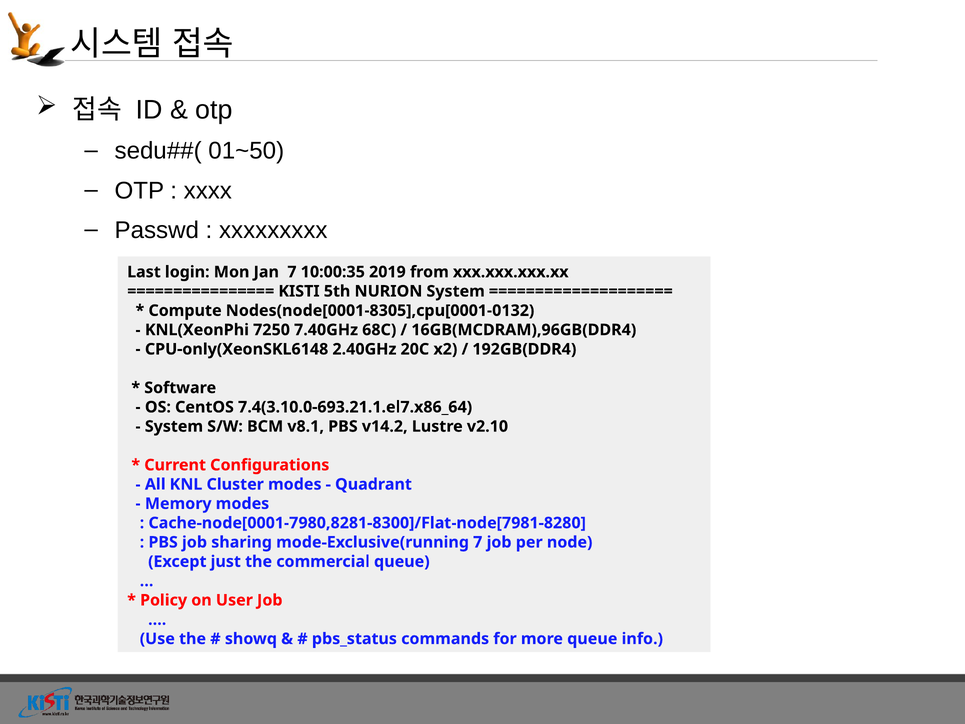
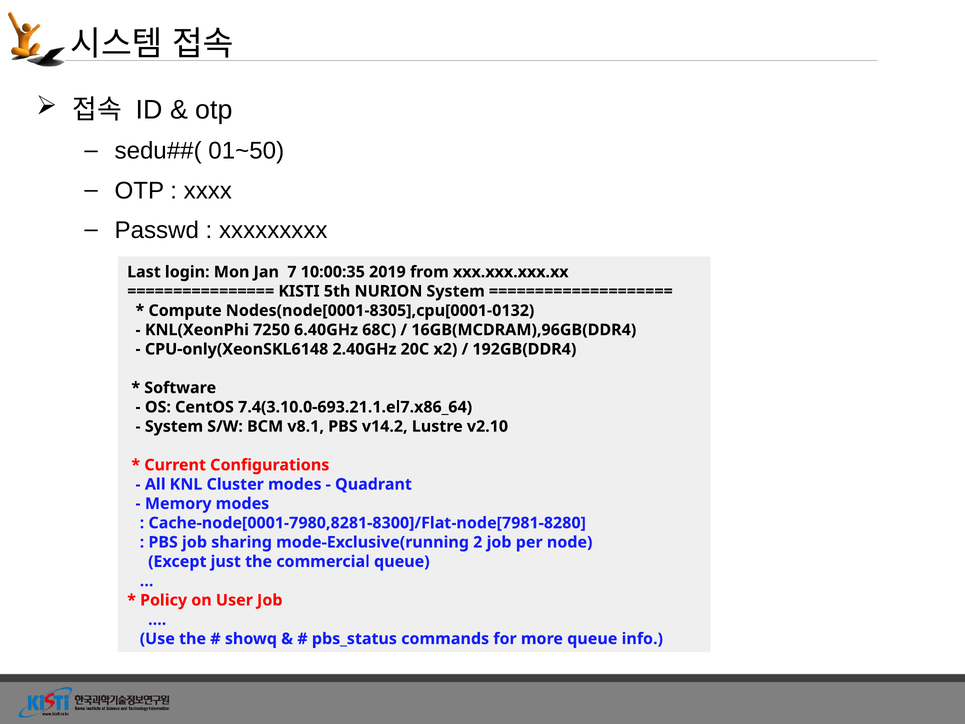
7.40GHz: 7.40GHz -> 6.40GHz
mode-Exclusive(running 7: 7 -> 2
